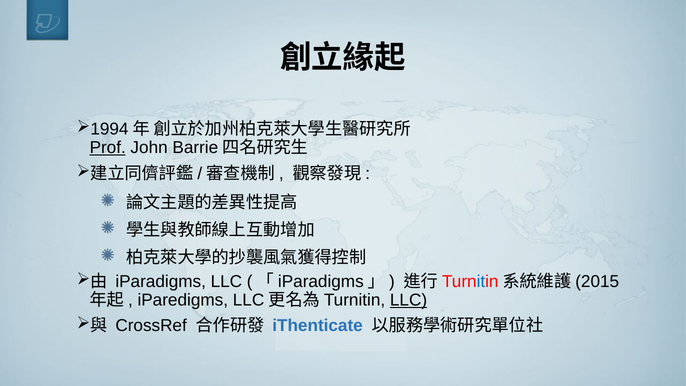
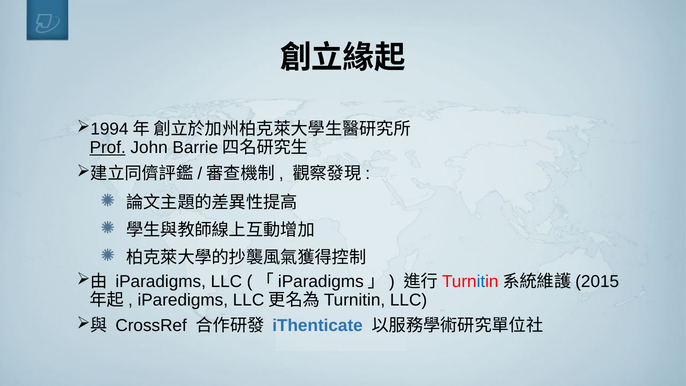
LLC at (409, 300) underline: present -> none
